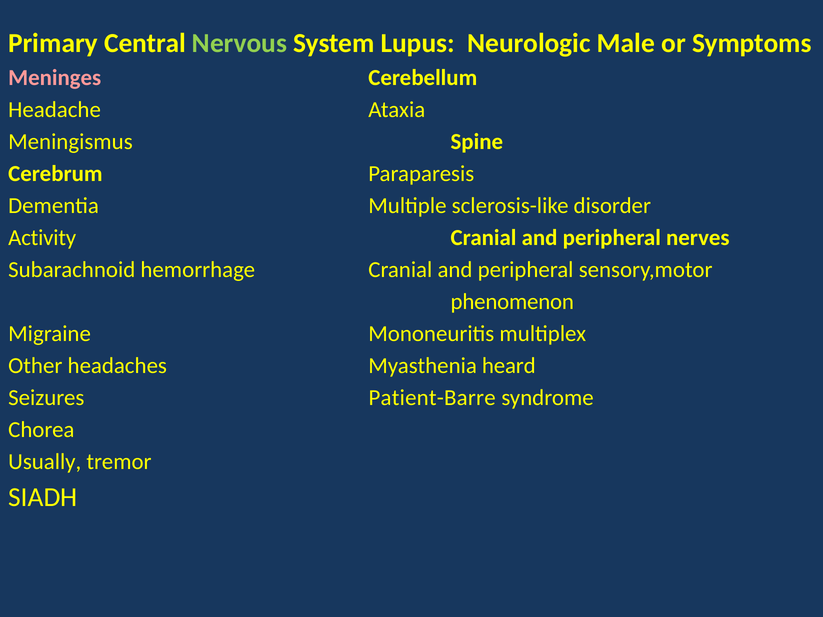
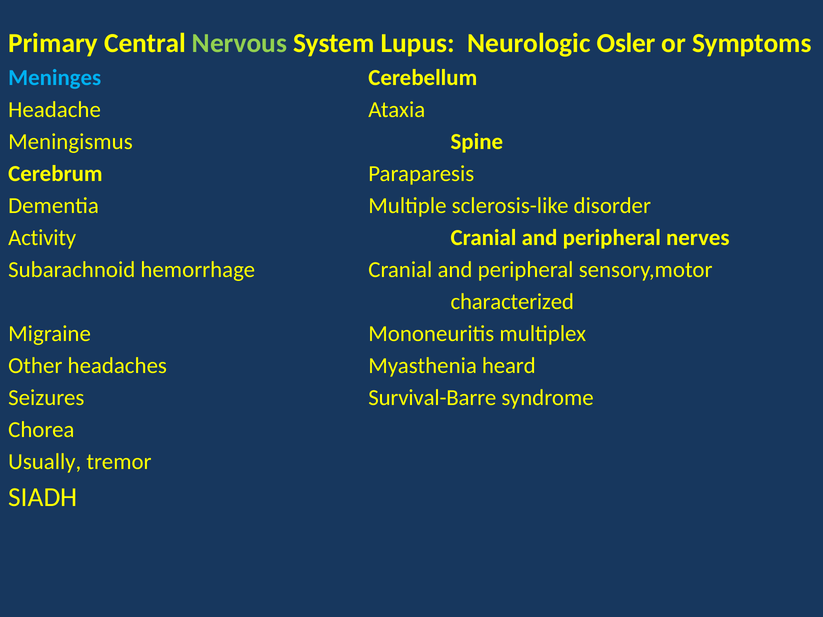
Male: Male -> Osler
Meninges colour: pink -> light blue
phenomenon: phenomenon -> characterized
Patient-Barre: Patient-Barre -> Survival-Barre
